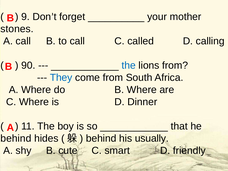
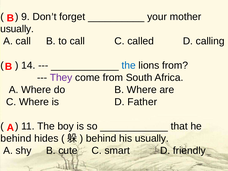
stones at (17, 29): stones -> usually
90: 90 -> 14
They colour: blue -> purple
Dinner: Dinner -> Father
